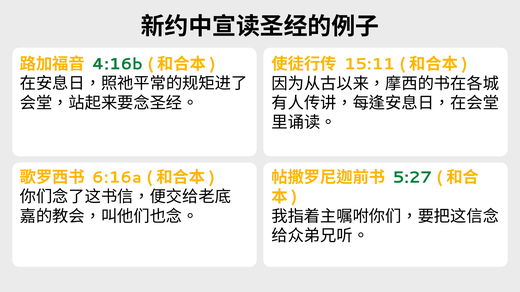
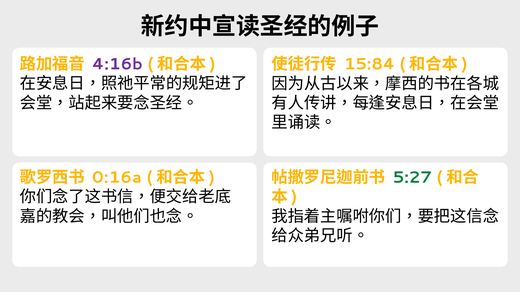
4:16b colour: green -> purple
15:11: 15:11 -> 15:84
6:16a: 6:16a -> 0:16a
